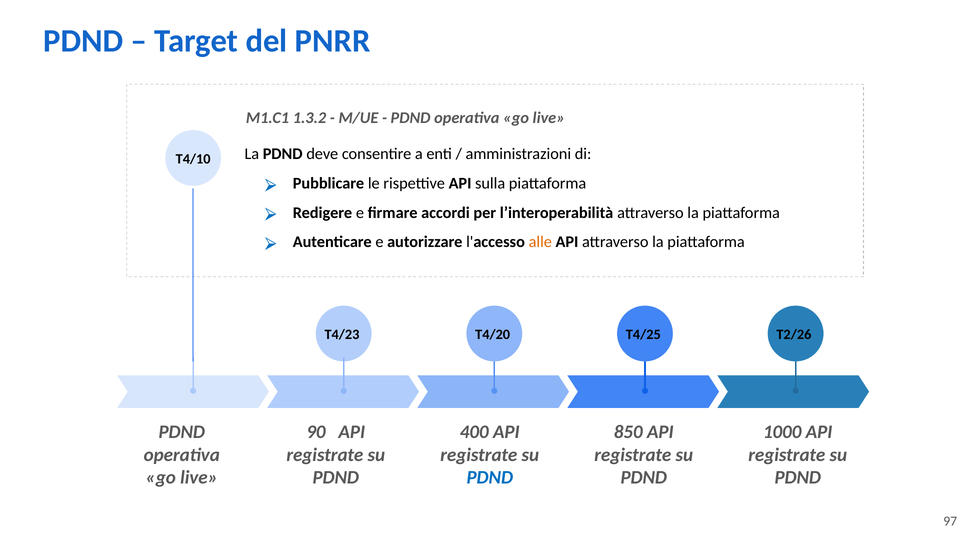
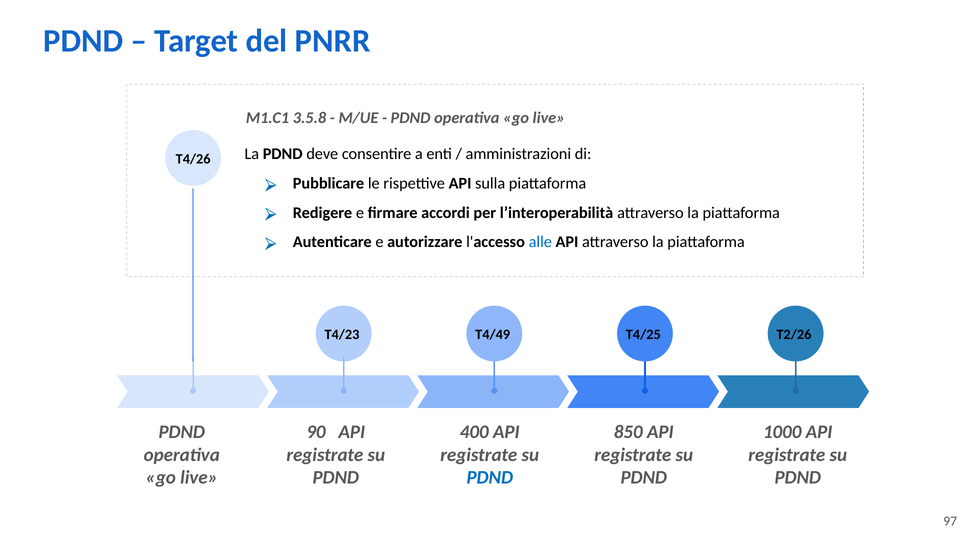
1.3.2: 1.3.2 -> 3.5.8
T4/10: T4/10 -> T4/26
alle colour: orange -> blue
T4/20: T4/20 -> T4/49
